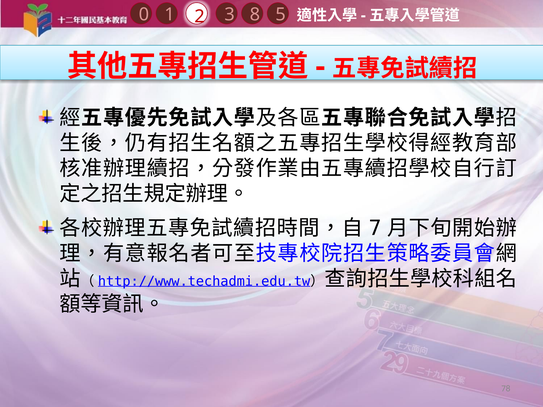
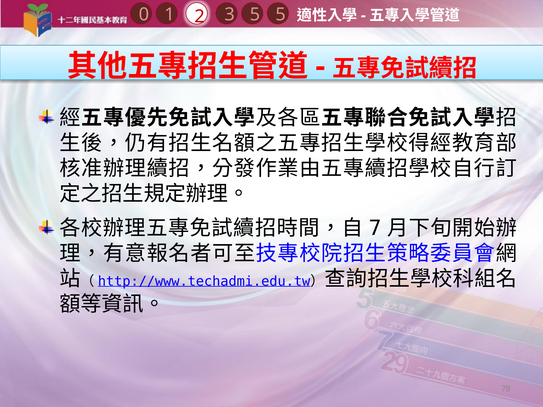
1 8: 8 -> 5
